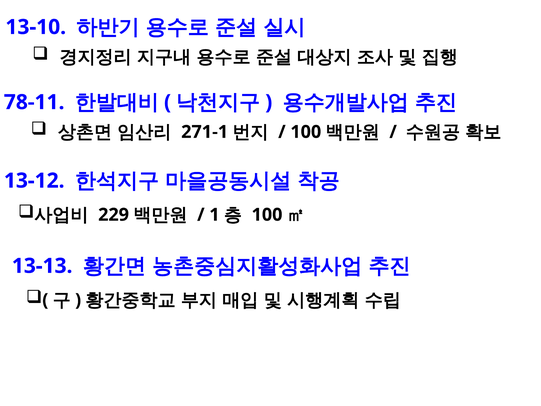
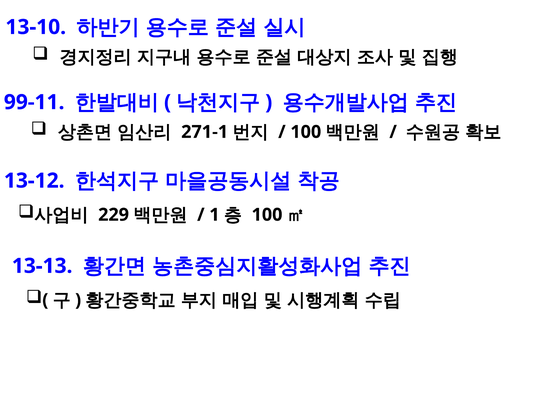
78-11: 78-11 -> 99-11
